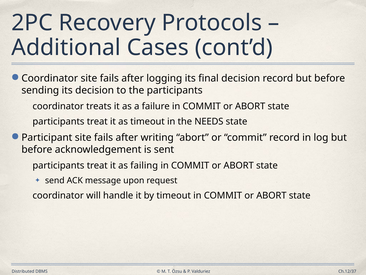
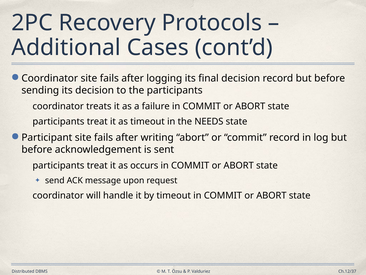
failing: failing -> occurs
